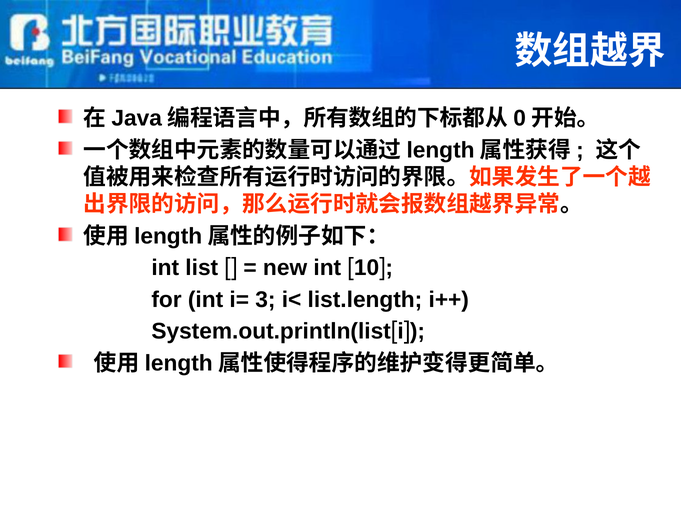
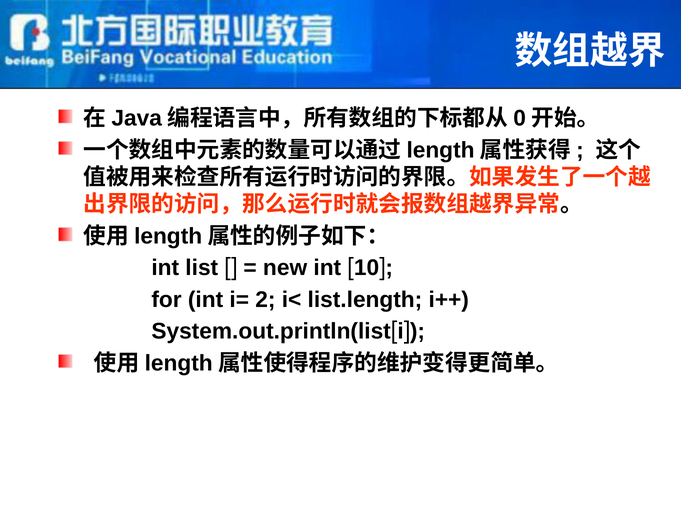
3: 3 -> 2
